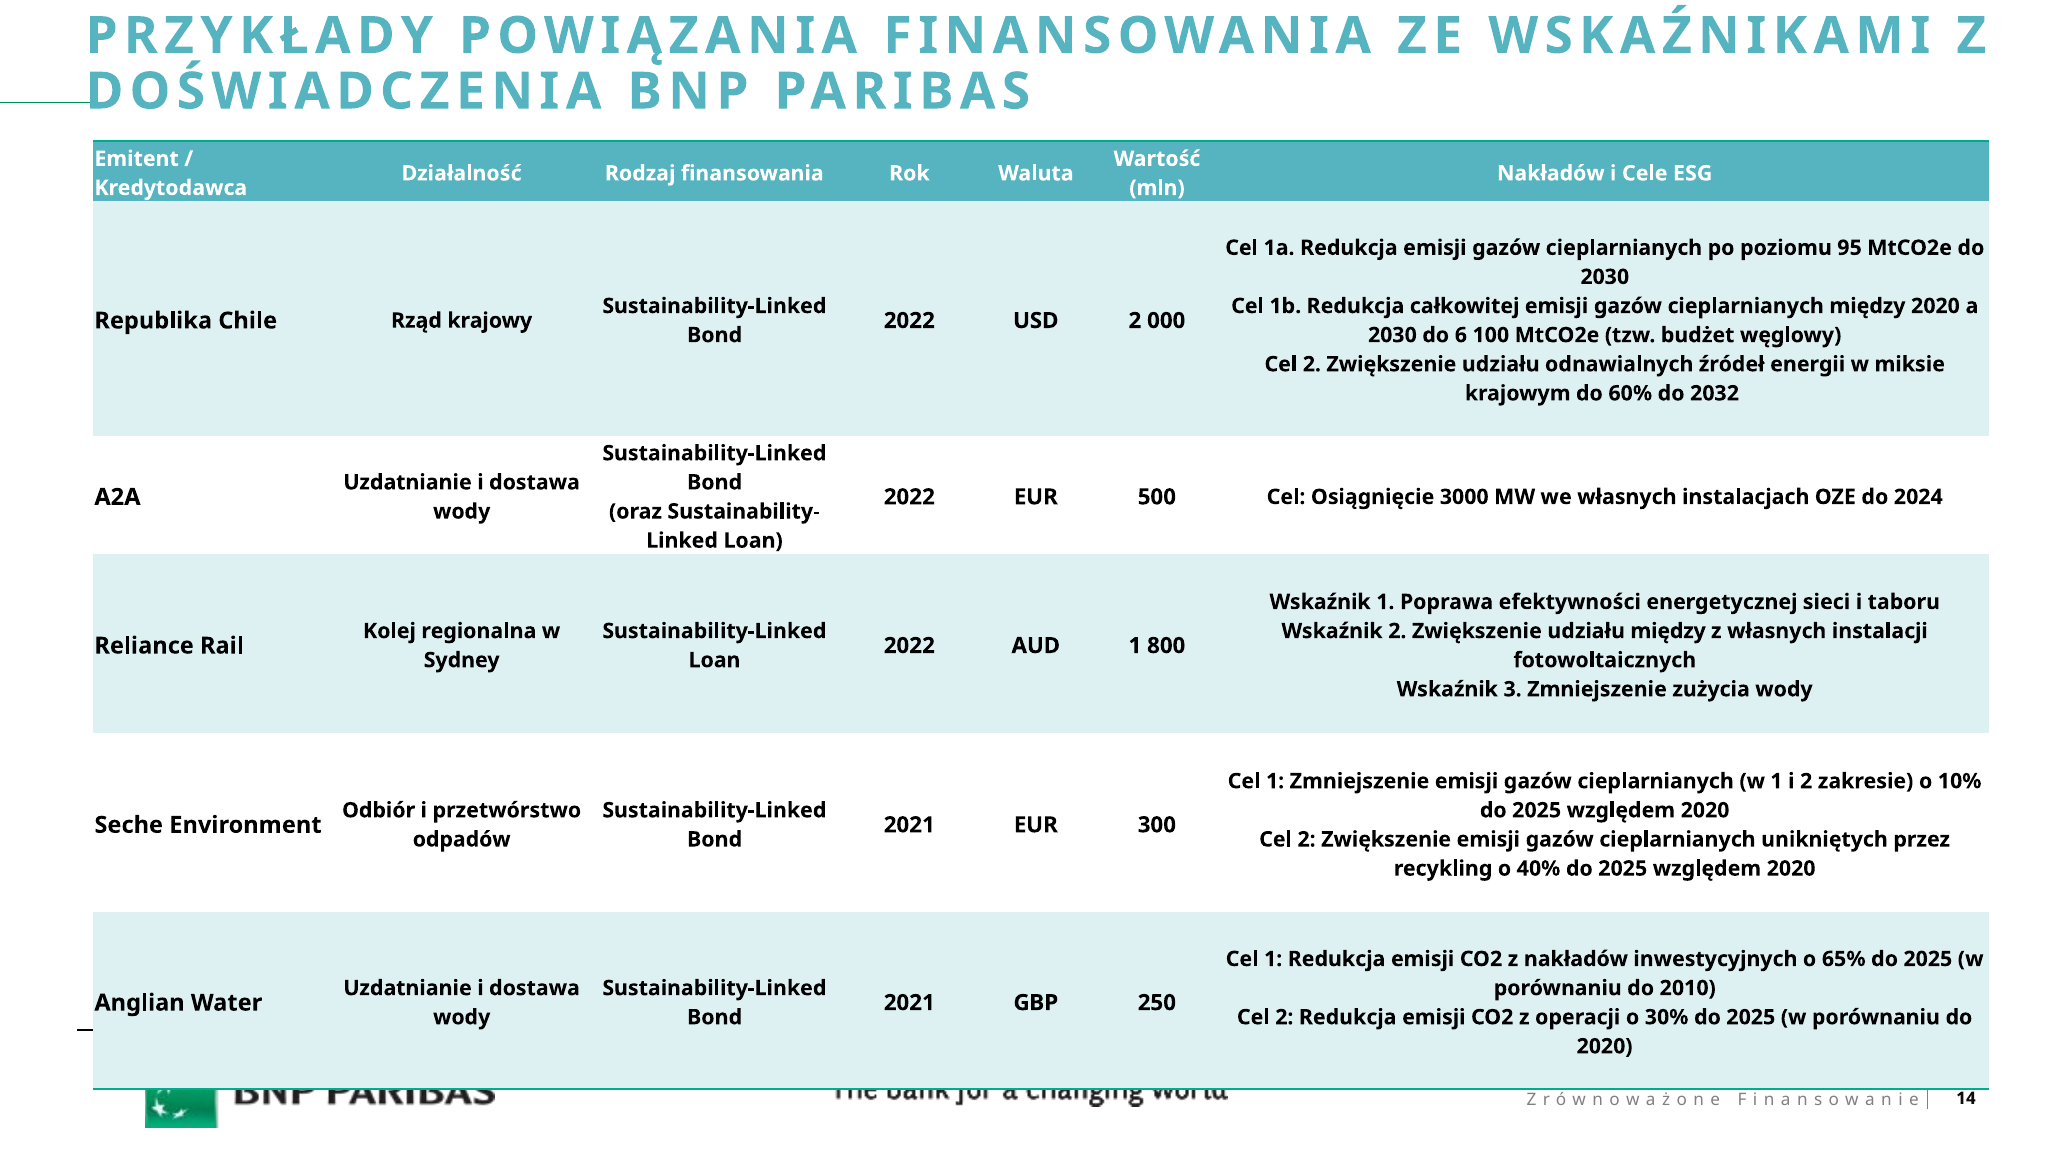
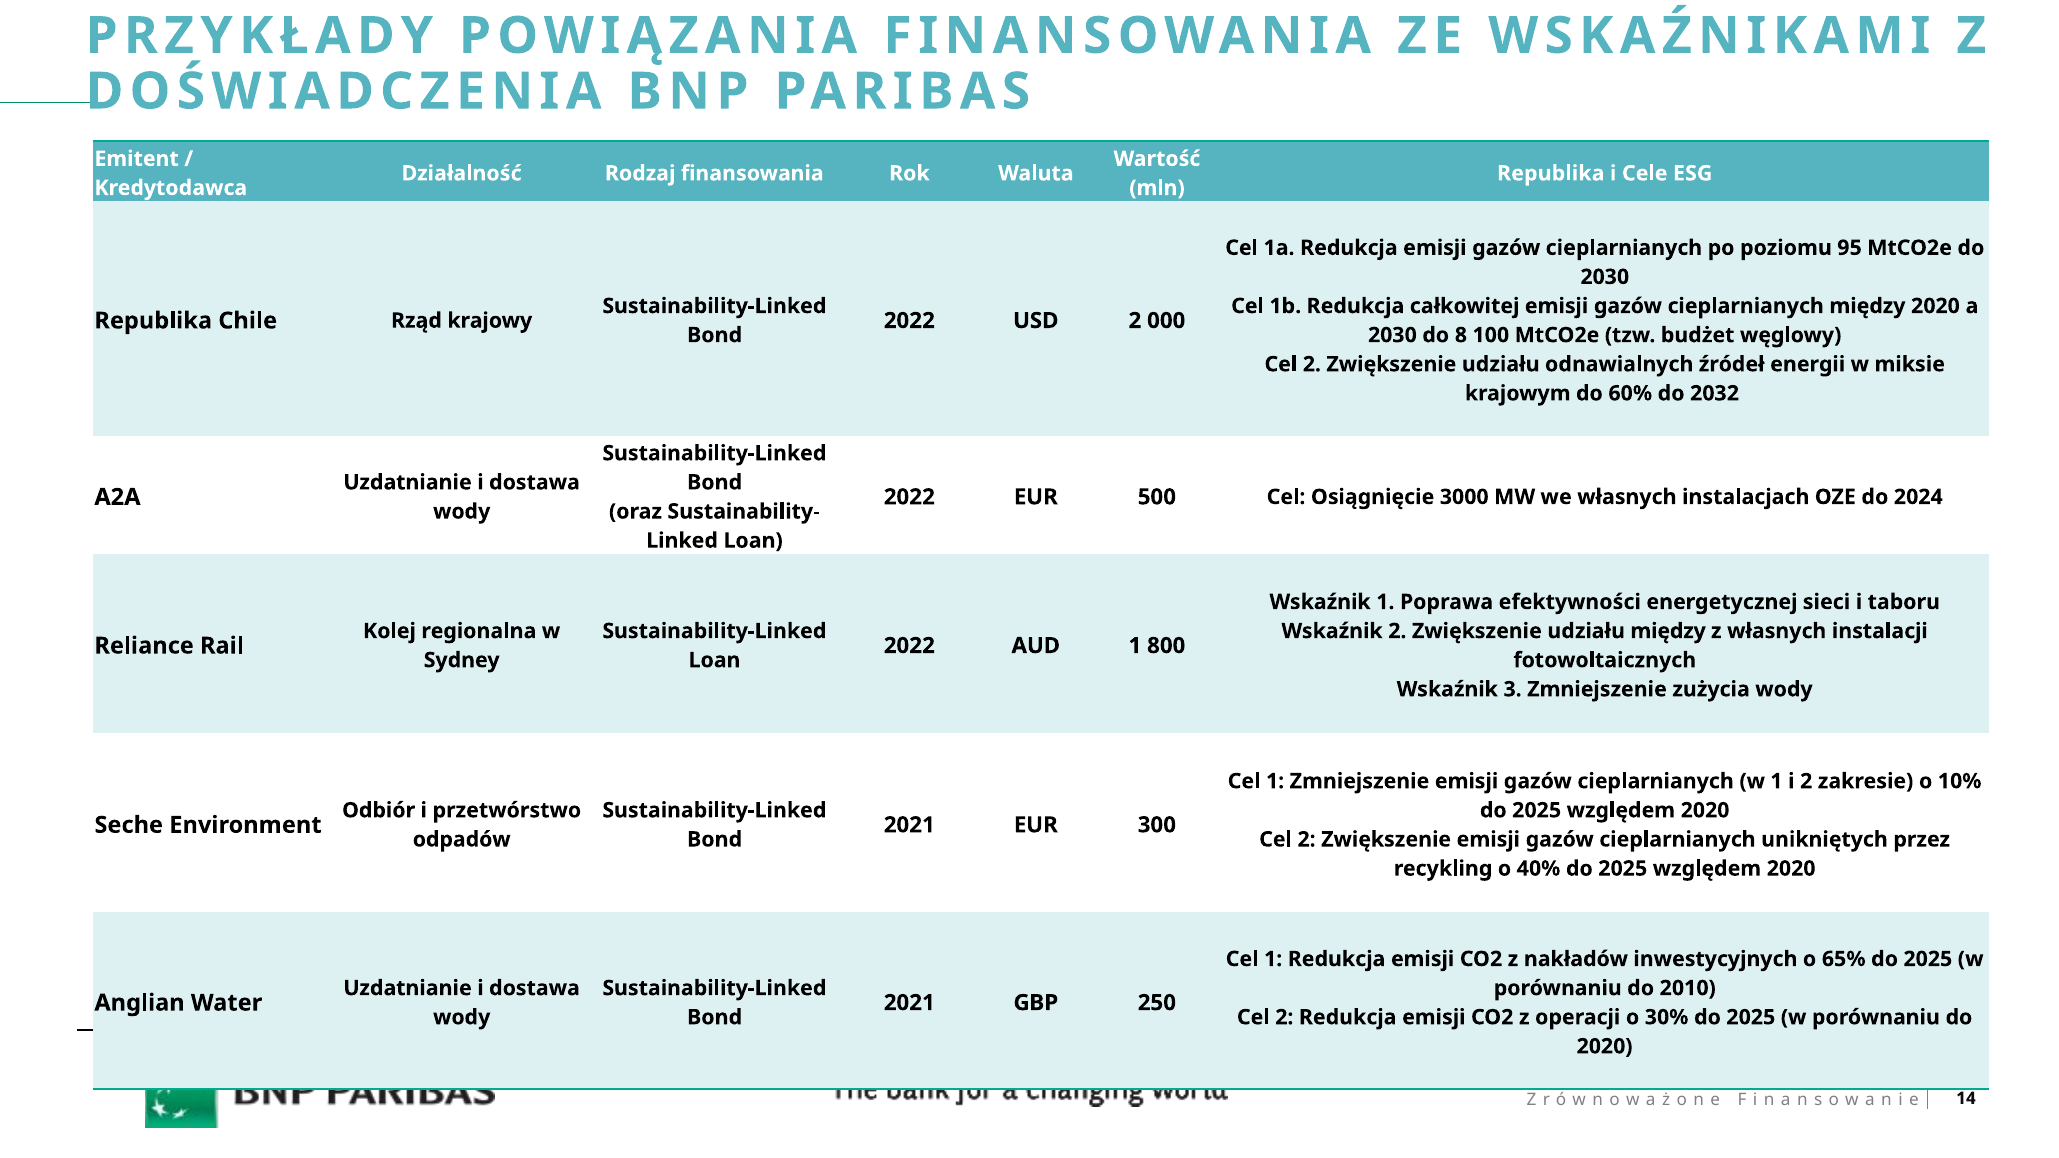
Nakładów at (1551, 173): Nakładów -> Republika
6: 6 -> 8
